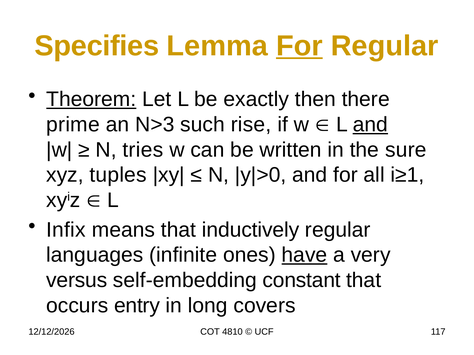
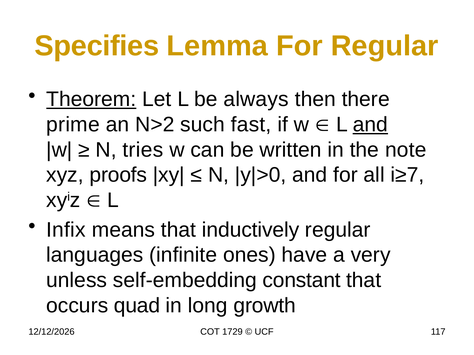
For at (299, 46) underline: present -> none
exactly: exactly -> always
N>3: N>3 -> N>2
rise: rise -> fast
sure: sure -> note
tuples: tuples -> proofs
i≥1: i≥1 -> i≥7
have underline: present -> none
versus: versus -> unless
entry: entry -> quad
covers: covers -> growth
4810: 4810 -> 1729
